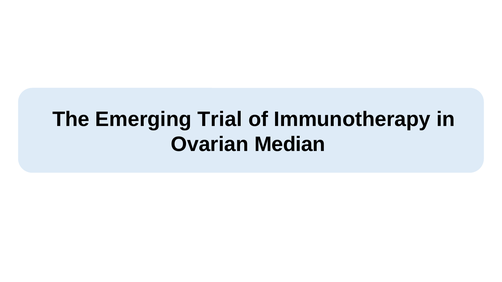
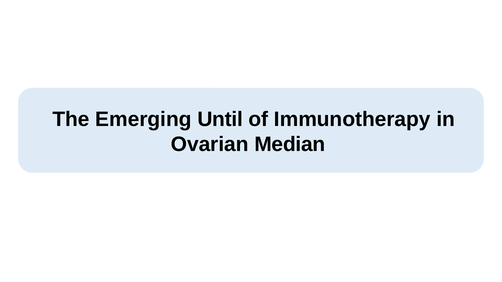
Trial: Trial -> Until
